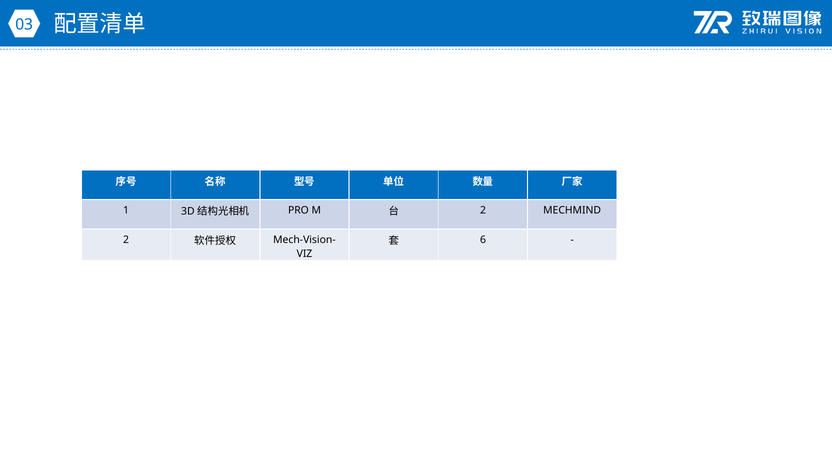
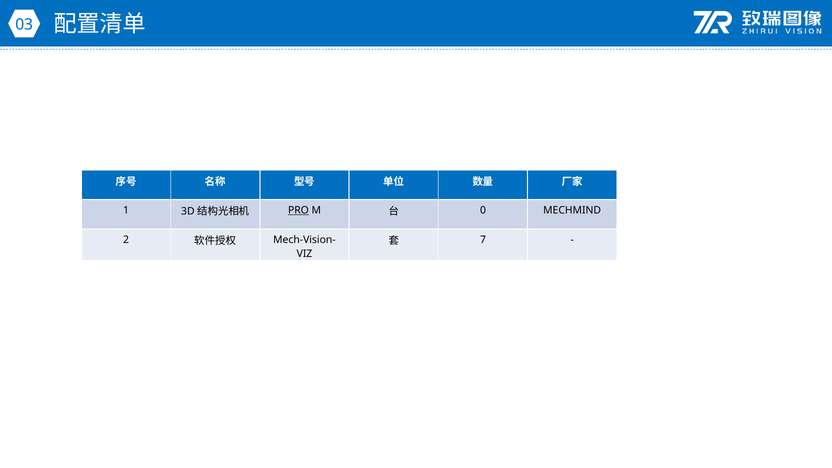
PRO underline: none -> present
2 at (483, 210): 2 -> 0
6: 6 -> 7
